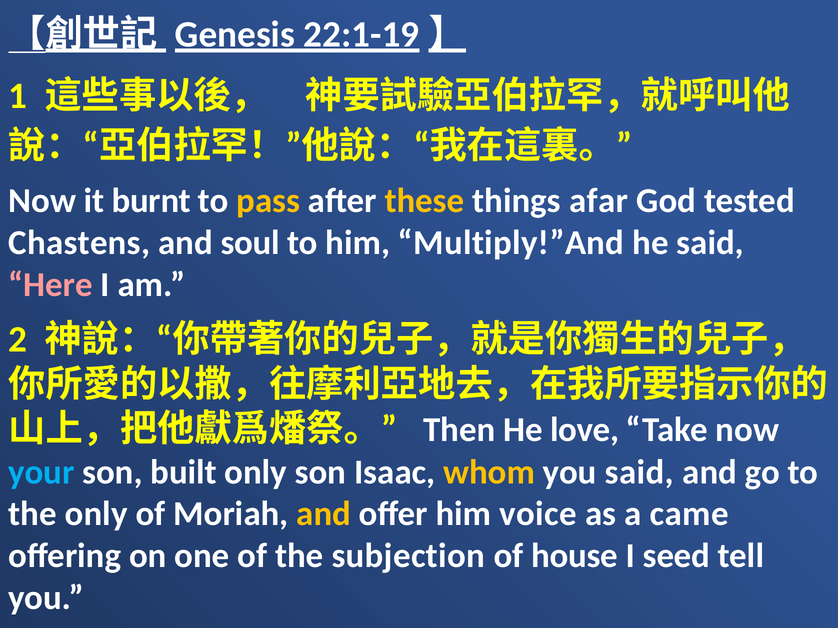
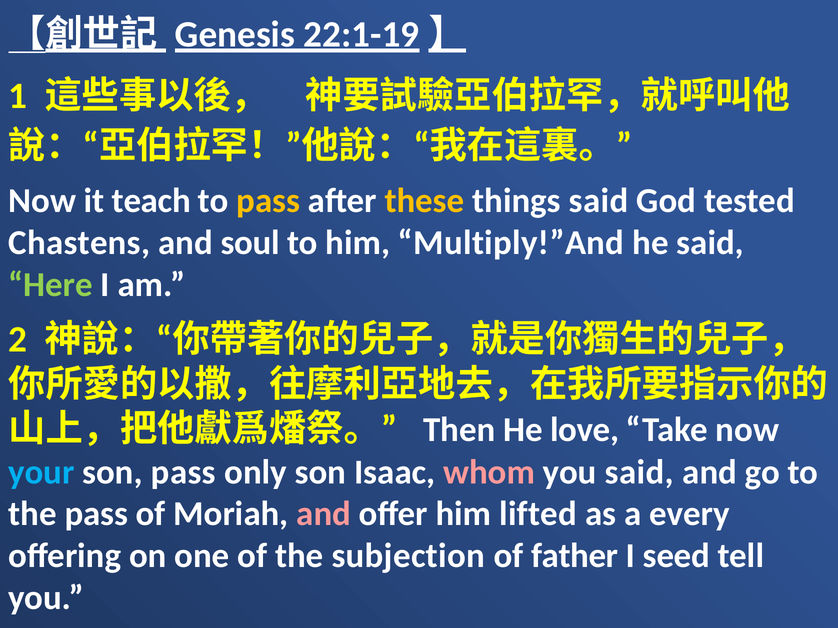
burnt: burnt -> teach
things afar: afar -> said
Here colour: pink -> light green
son built: built -> pass
whom colour: yellow -> pink
the only: only -> pass
and at (324, 514) colour: yellow -> pink
voice: voice -> lifted
came: came -> every
house: house -> father
